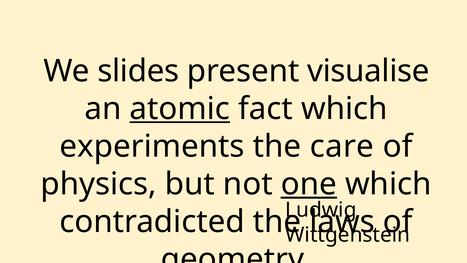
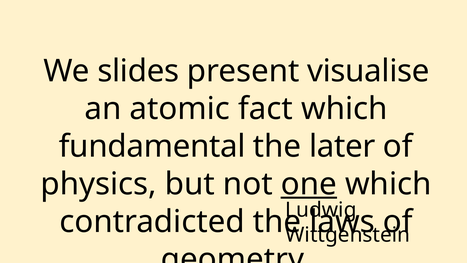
atomic underline: present -> none
experiments: experiments -> fundamental
care: care -> later
